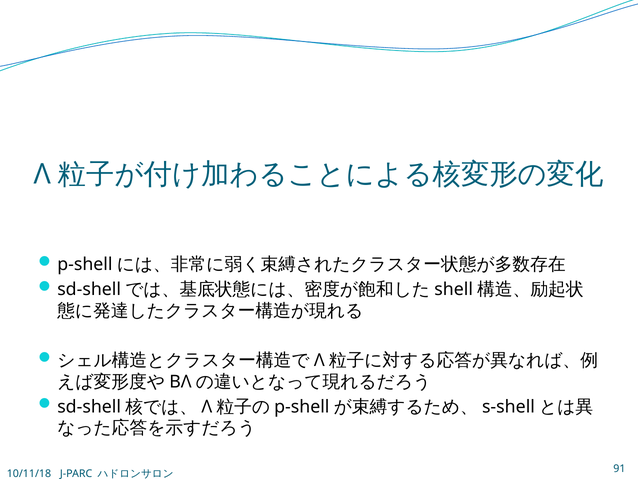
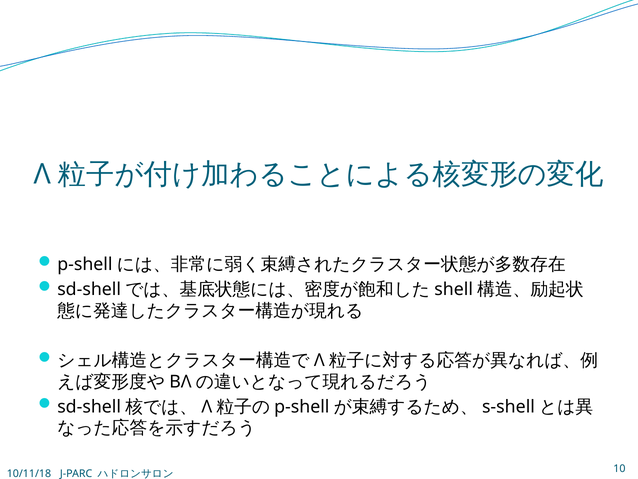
91: 91 -> 10
